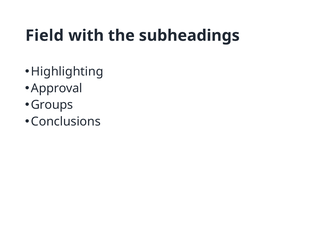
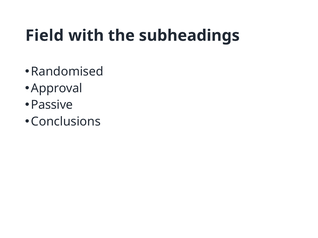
Highlighting: Highlighting -> Randomised
Groups: Groups -> Passive
